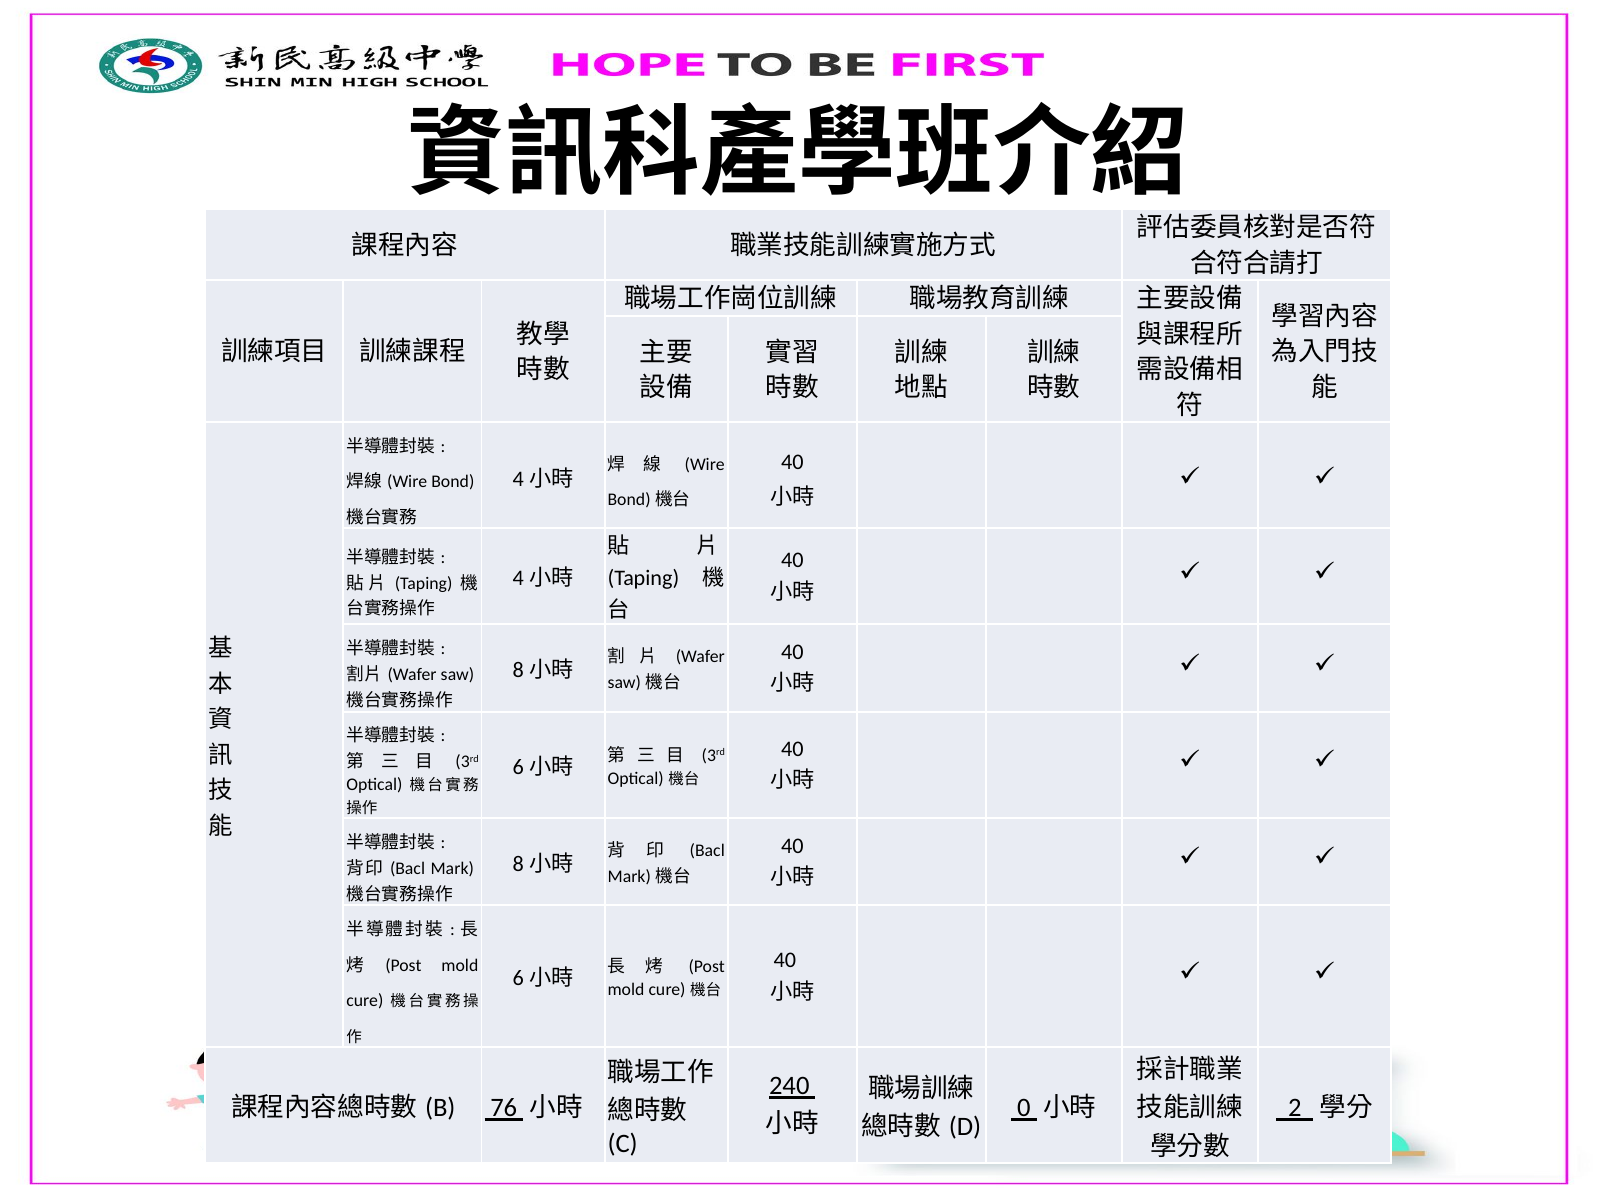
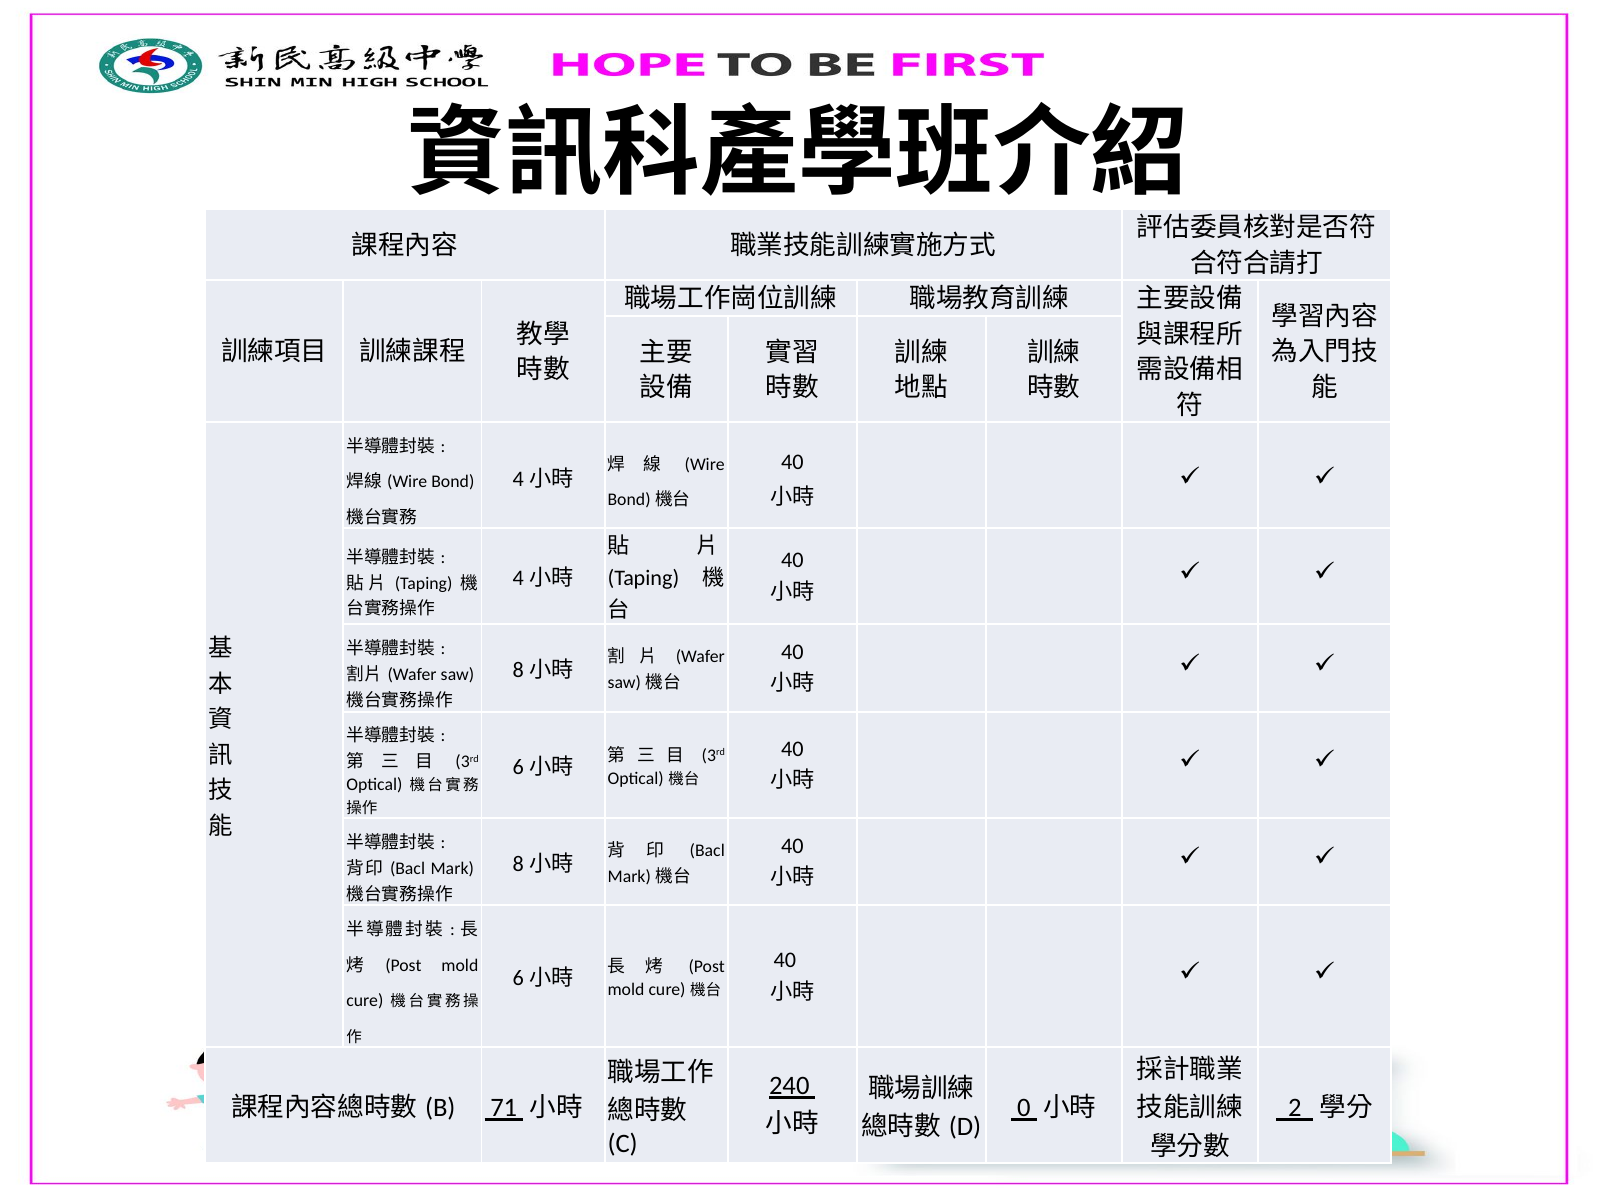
76: 76 -> 71
